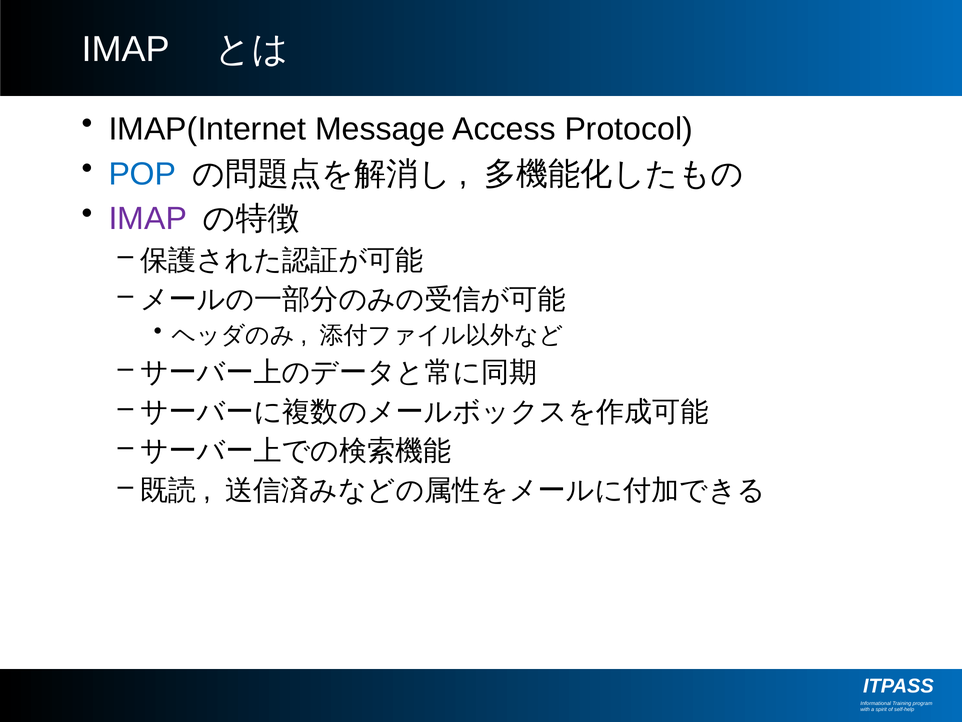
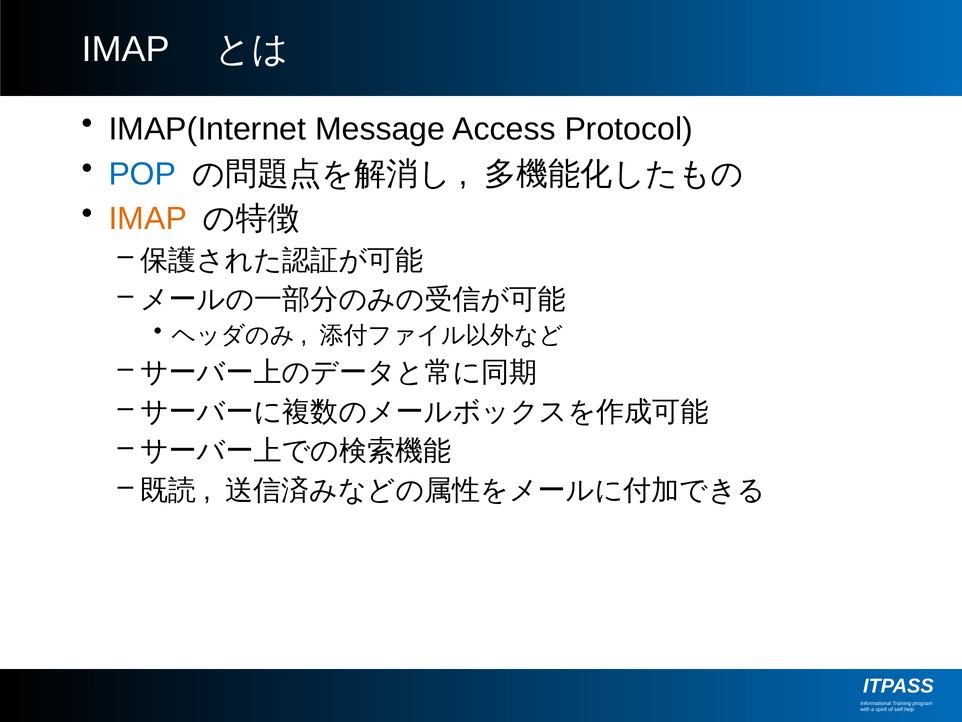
IMAP at (148, 219) colour: purple -> orange
